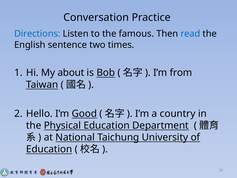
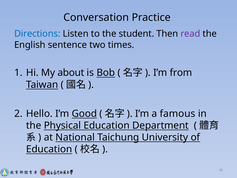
famous: famous -> student
read colour: blue -> purple
country: country -> famous
